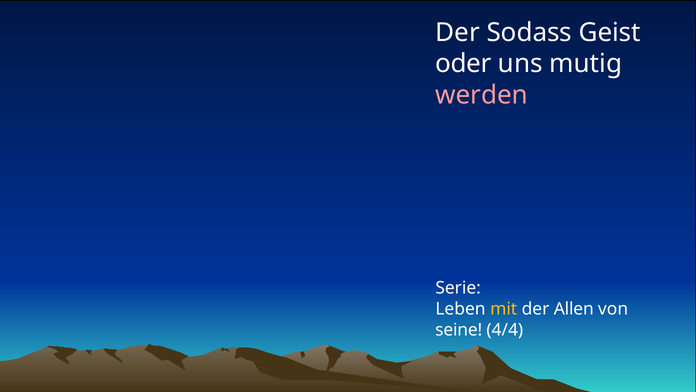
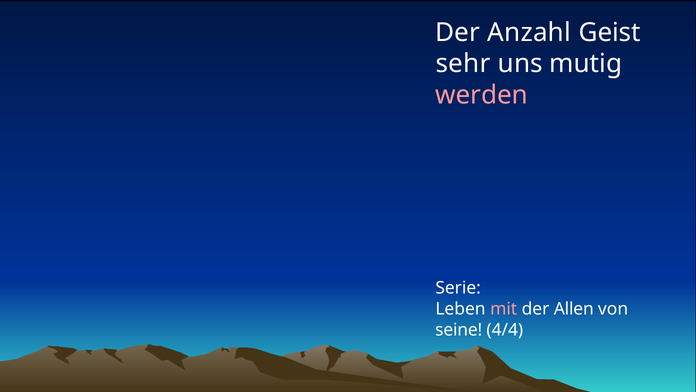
Sodass: Sodass -> Anzahl
oder: oder -> sehr
mit colour: yellow -> pink
